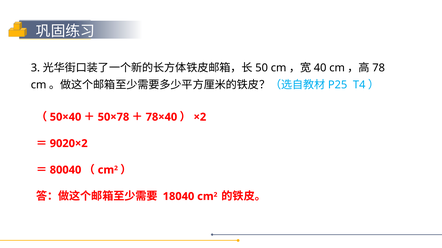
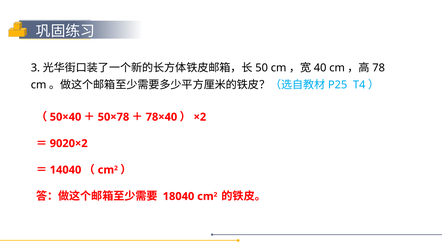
80040: 80040 -> 14040
